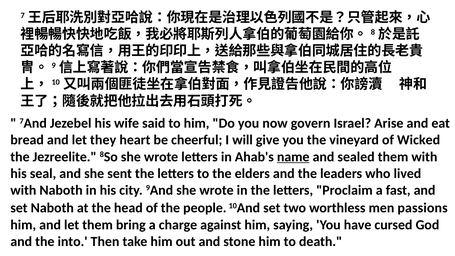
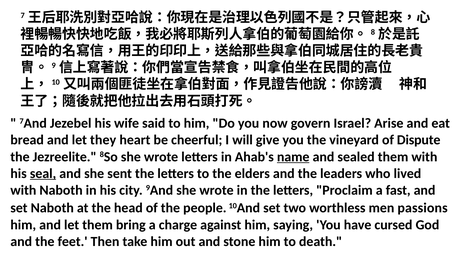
Wicked: Wicked -> Dispute
seal underline: none -> present
into: into -> feet
